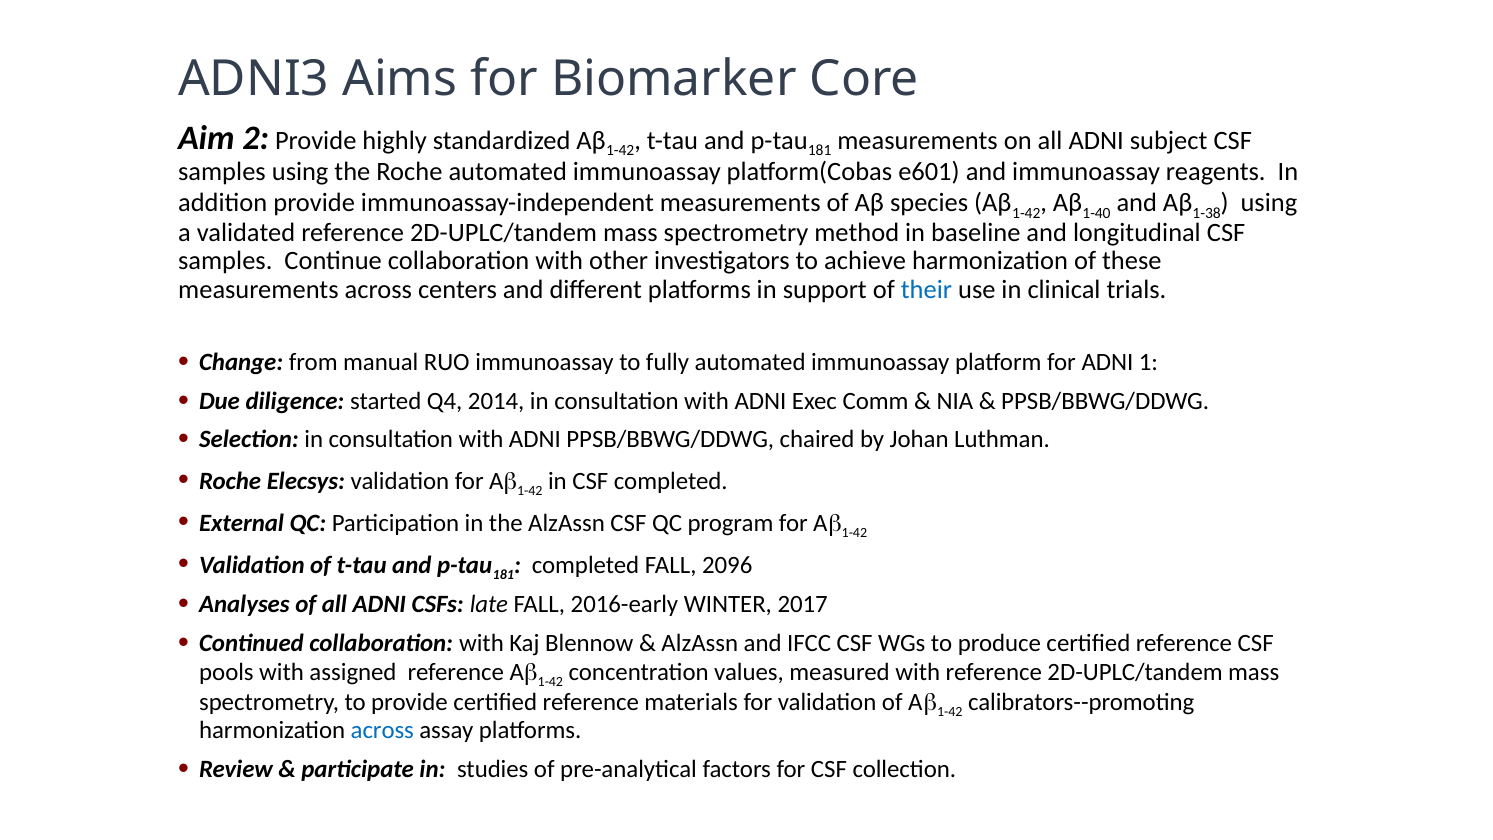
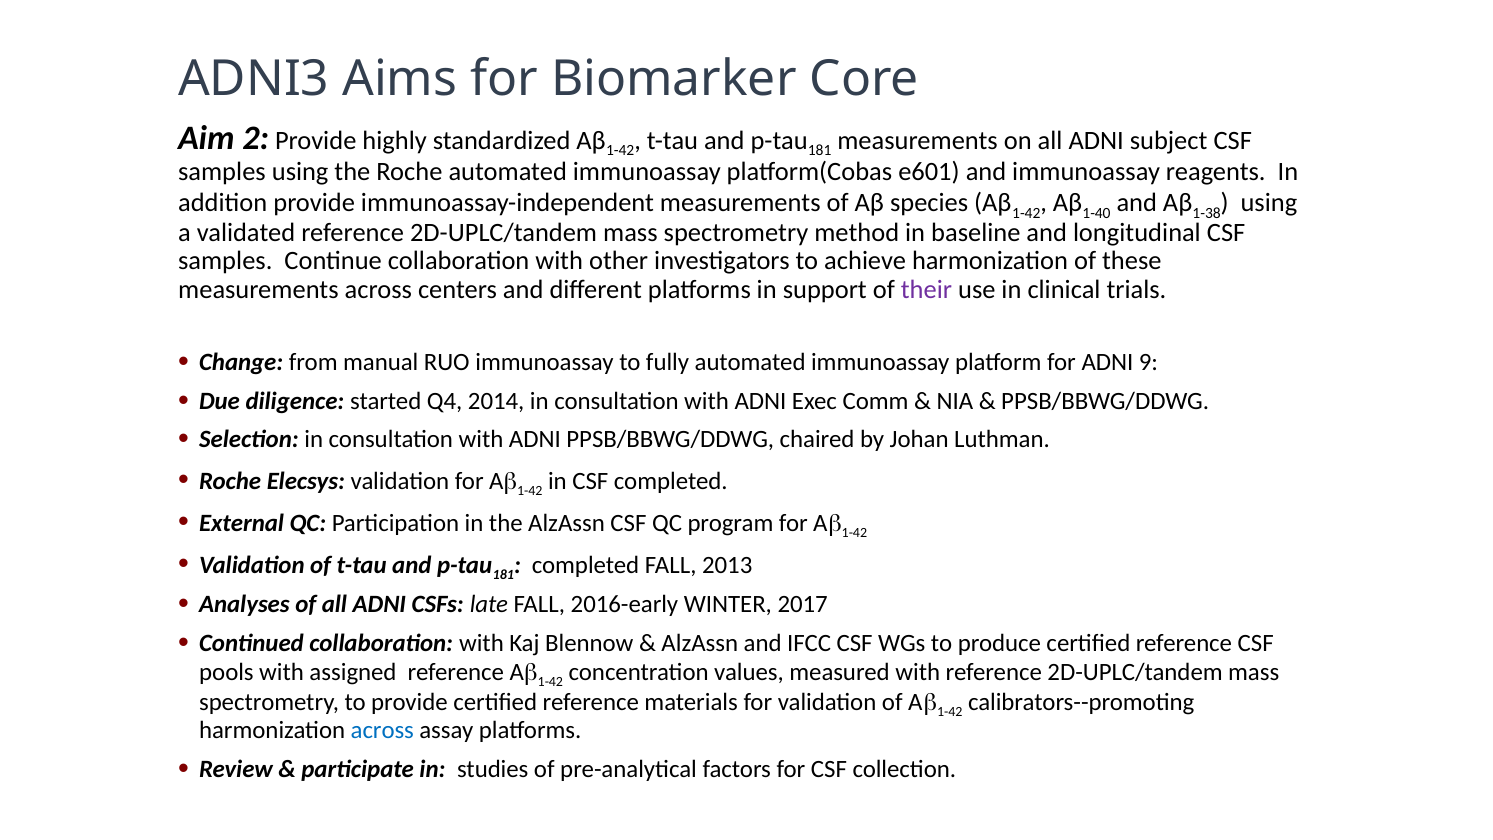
their colour: blue -> purple
1: 1 -> 9
2096: 2096 -> 2013
